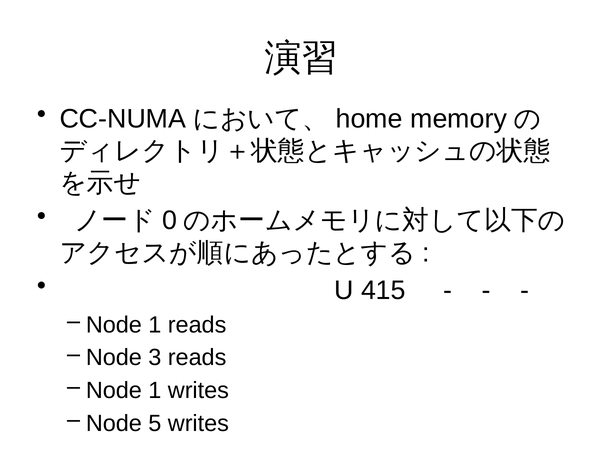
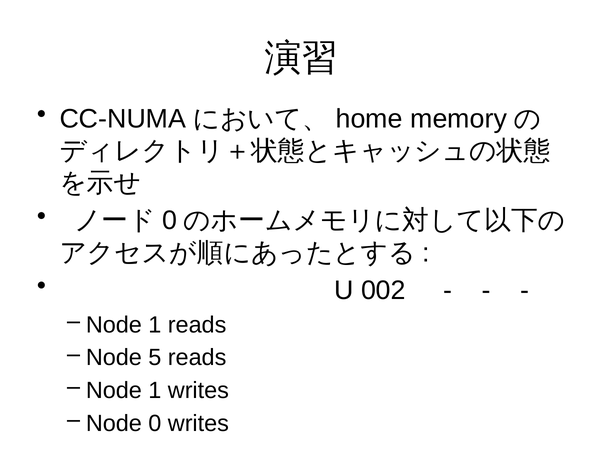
415: 415 -> 002
3: 3 -> 5
Node 5: 5 -> 0
